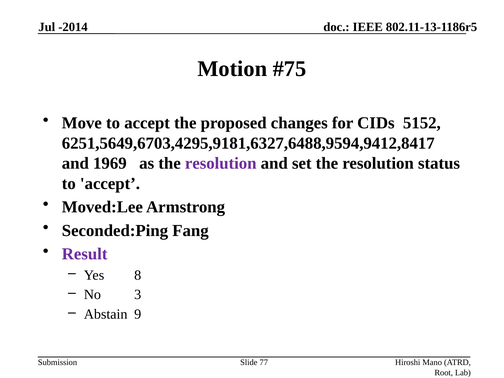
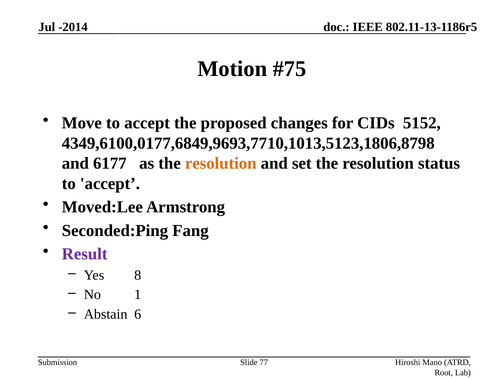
6251,5649,6703,4295,9181,6327,6488,9594,9412,8417: 6251,5649,6703,4295,9181,6327,6488,9594,9412,8417 -> 4349,6100,0177,6849,9693,7710,1013,5123,1806,8798
1969: 1969 -> 6177
resolution at (221, 163) colour: purple -> orange
3: 3 -> 1
9: 9 -> 6
